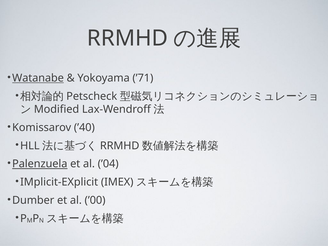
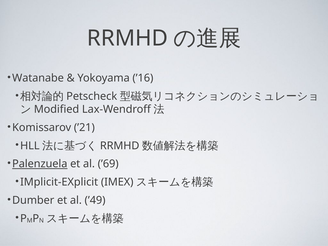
Watanabe underline: present -> none
’71: ’71 -> ’16
’40: ’40 -> ’21
’04: ’04 -> ’69
’00: ’00 -> ’49
